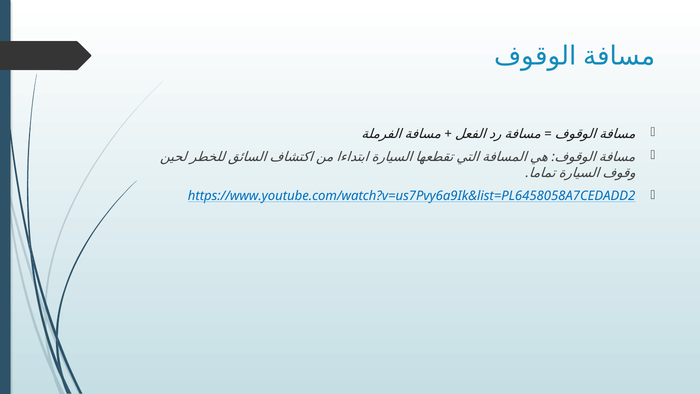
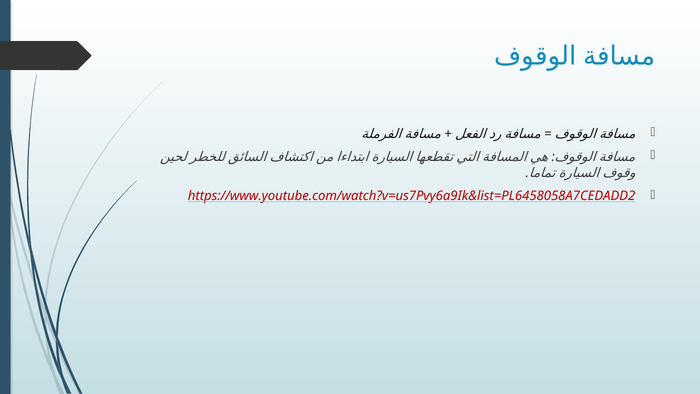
https://www.youtube.com/watch?v=us7Pvy6a9Ik&list=PL6458058A7CEDADD2 colour: blue -> red
